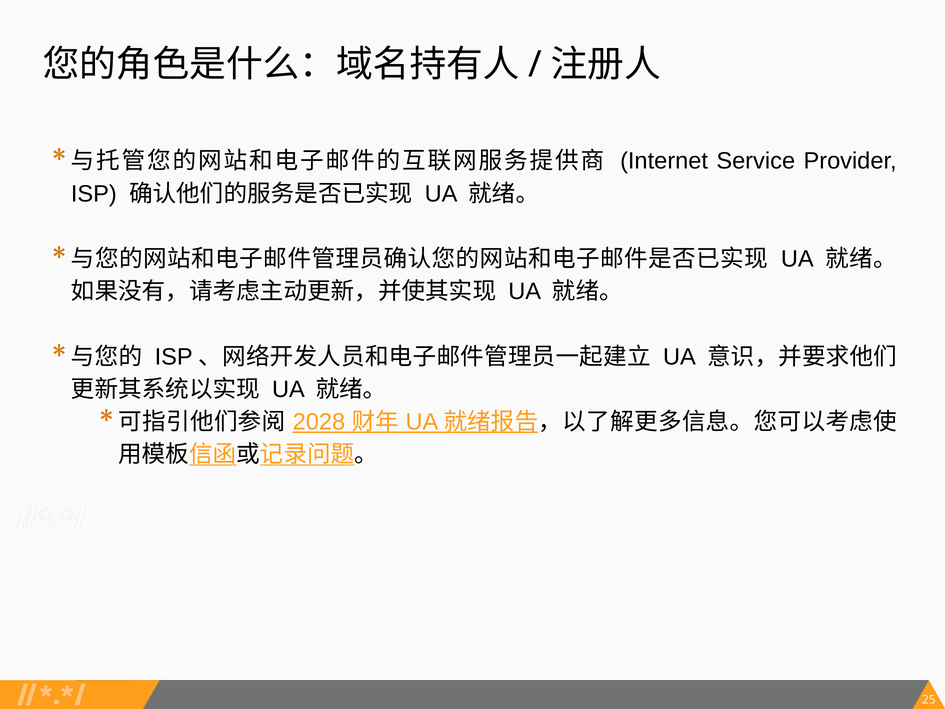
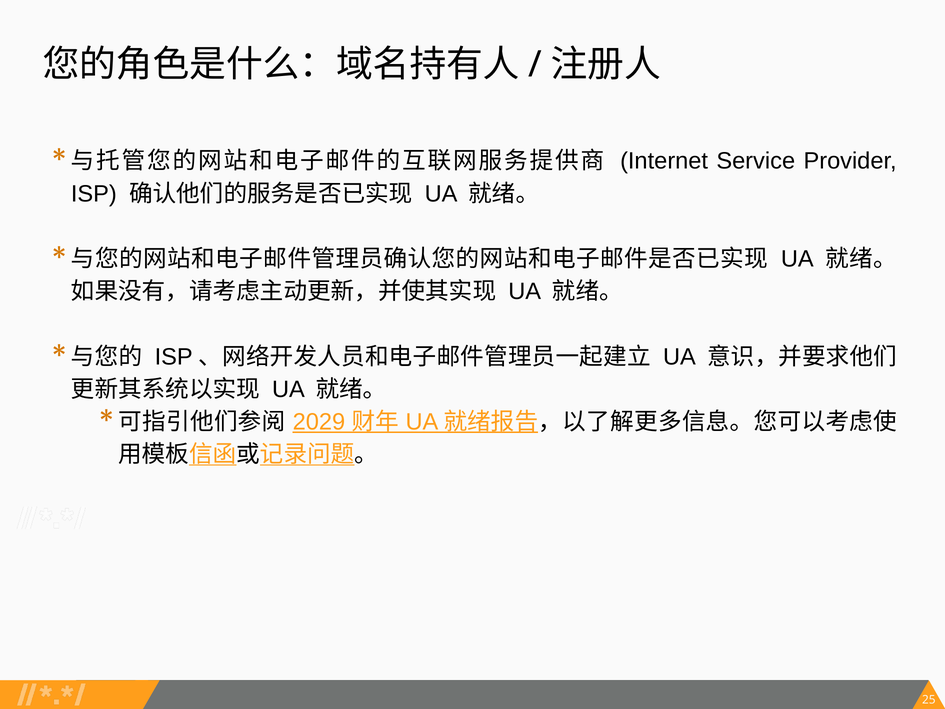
2028: 2028 -> 2029
